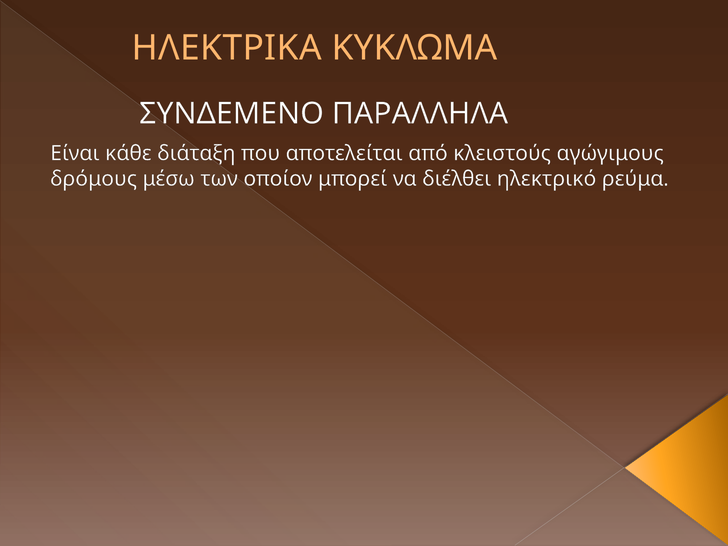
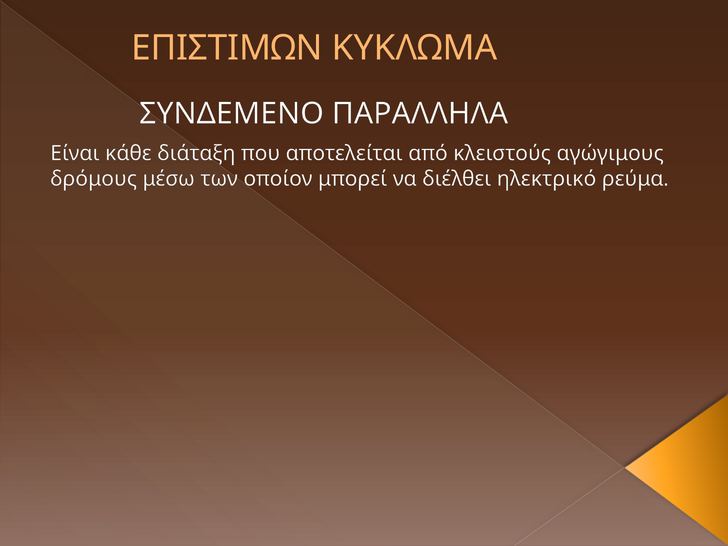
ΗΛΕΚΤΡΙΚΑ: ΗΛΕΚΤΡΙΚΑ -> ΕΠΙΣΤΙΜΩΝ
